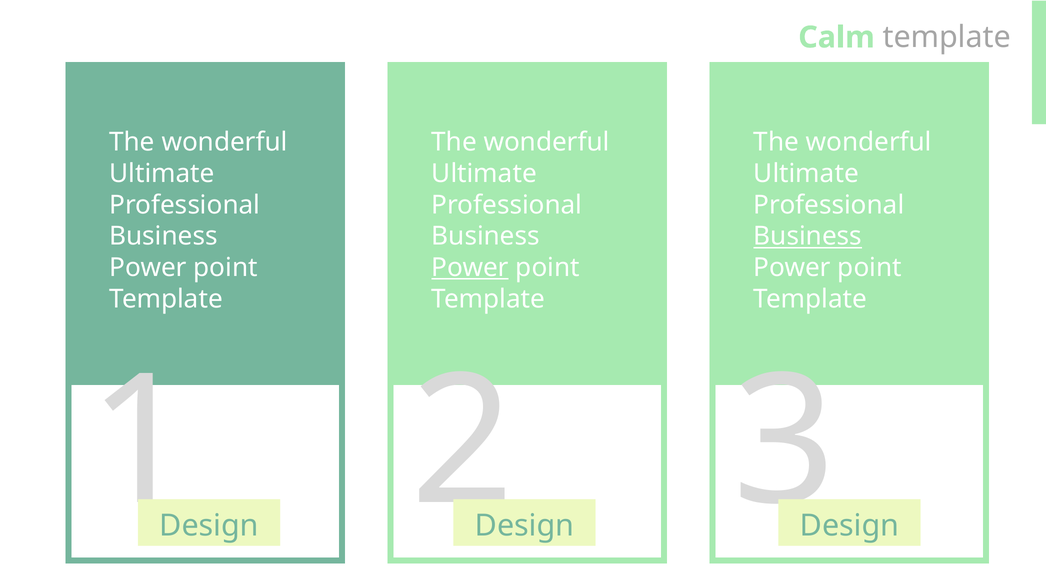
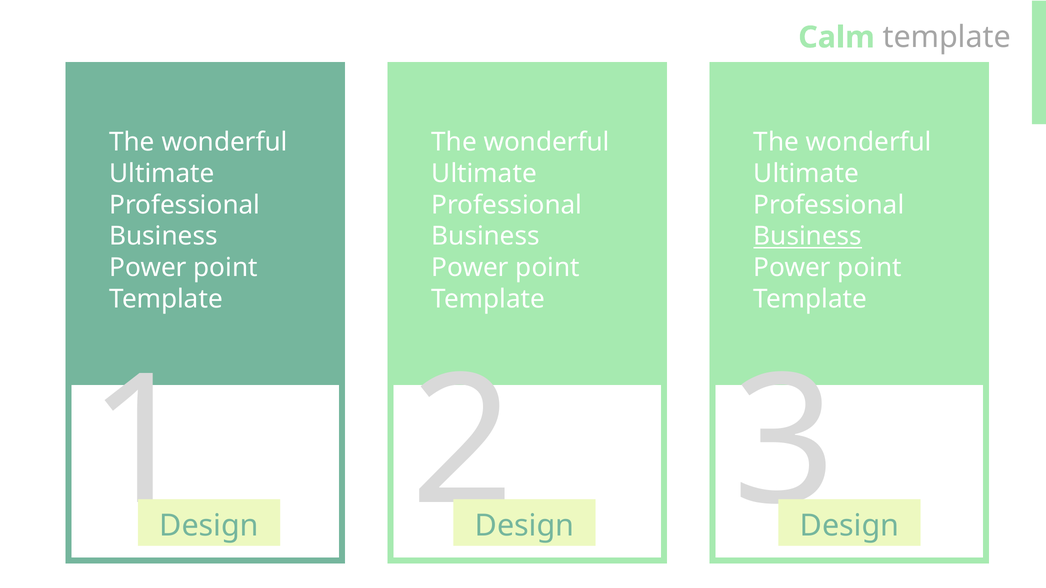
Power at (470, 268) underline: present -> none
